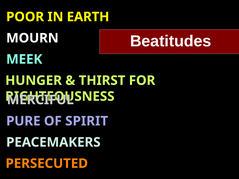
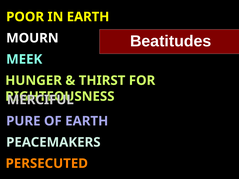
OF SPIRIT: SPIRIT -> EARTH
